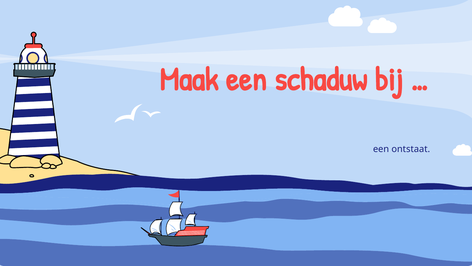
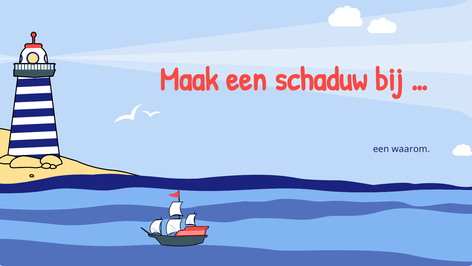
ontstaat: ontstaat -> waarom
